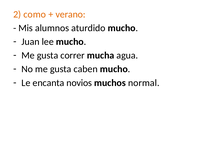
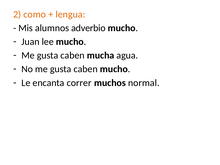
verano: verano -> lengua
aturdido: aturdido -> adverbio
correr at (73, 55): correr -> caben
novios: novios -> correr
